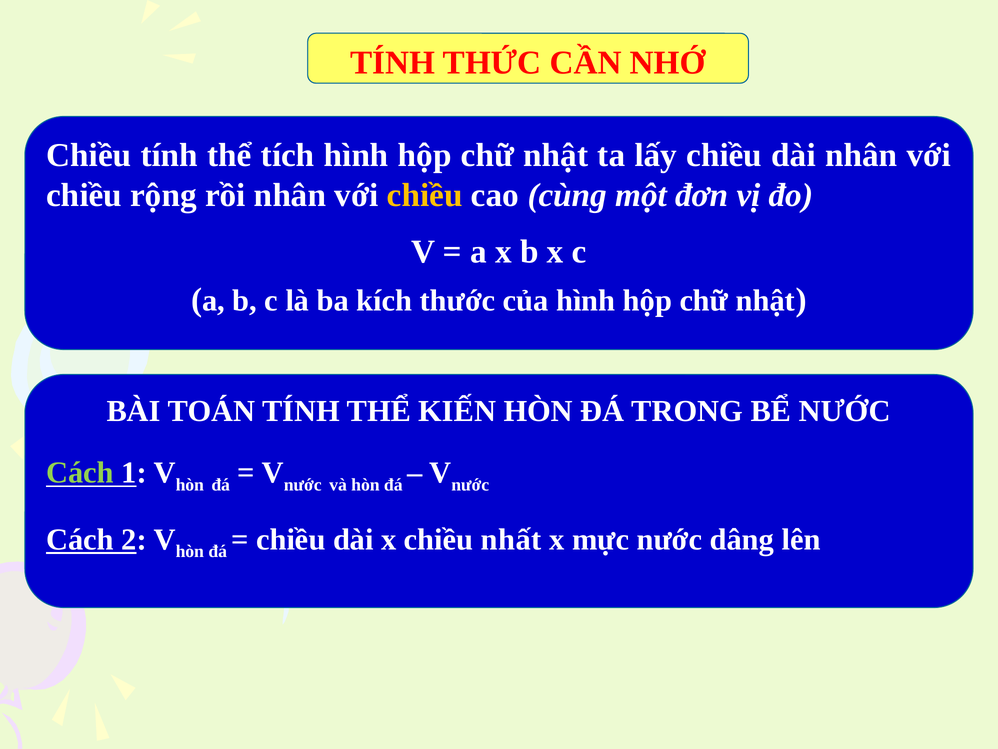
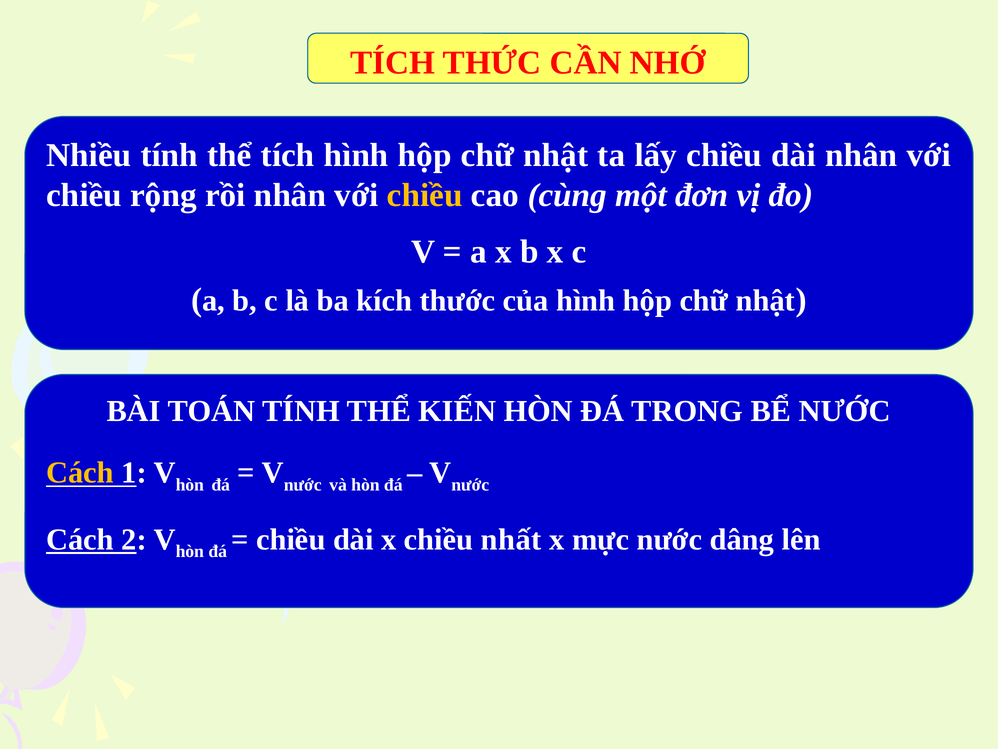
TÍNH at (393, 63): TÍNH -> TÍCH
Chiều at (89, 155): Chiều -> Nhiều
Cách at (80, 473) colour: light green -> yellow
